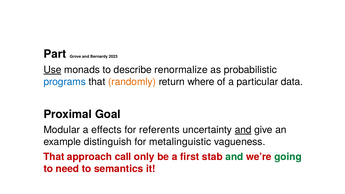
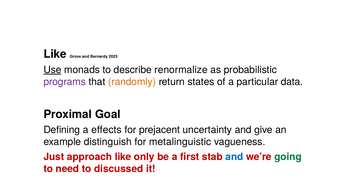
Part at (55, 54): Part -> Like
programs colour: blue -> purple
where: where -> states
Modular: Modular -> Defining
referents: referents -> prejacent
and at (243, 130) underline: present -> none
That at (54, 157): That -> Just
approach call: call -> like
and at (234, 157) colour: green -> blue
semantics: semantics -> discussed
